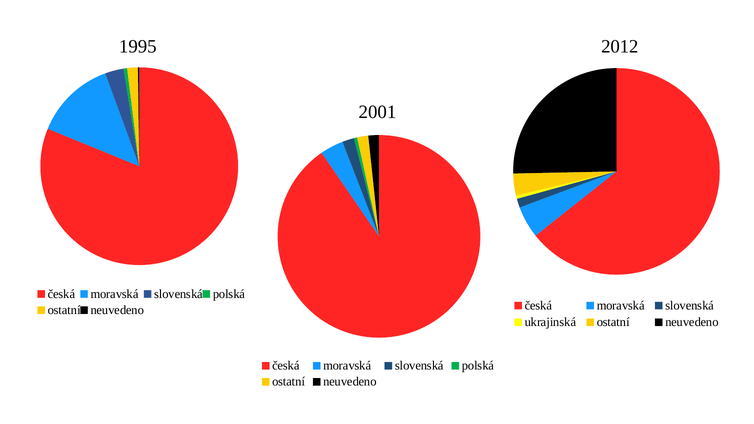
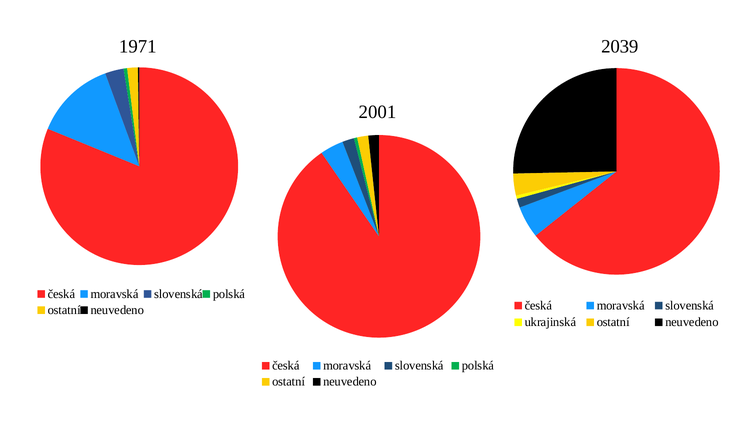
1995: 1995 -> 1971
2012: 2012 -> 2039
